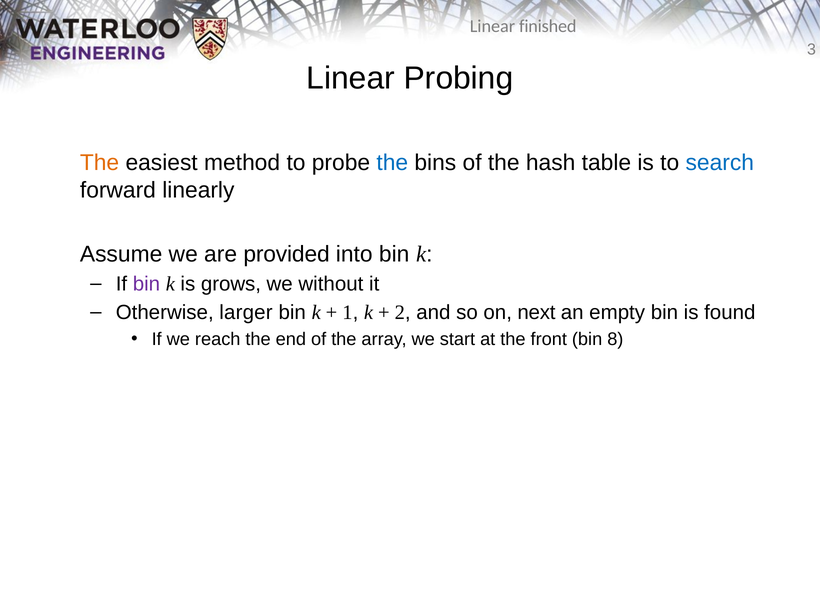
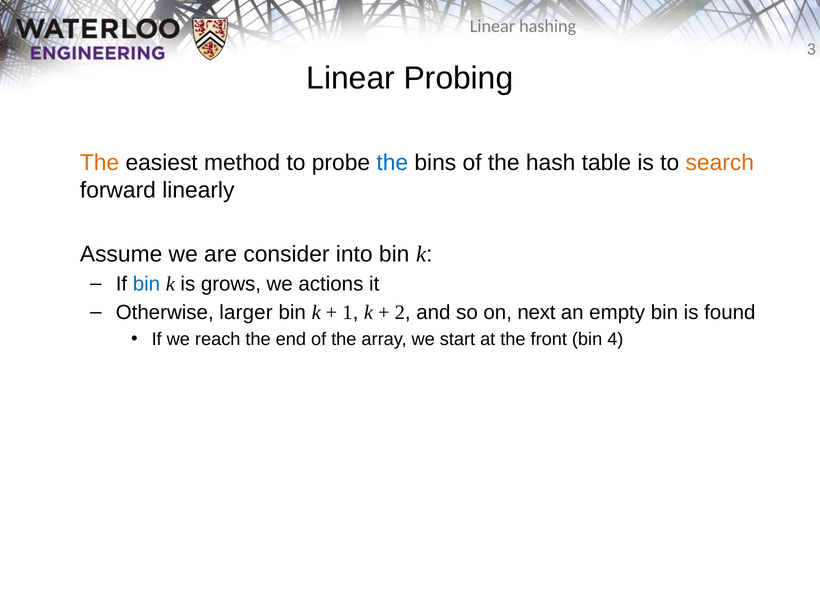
finished: finished -> hashing
search colour: blue -> orange
provided: provided -> consider
bin at (147, 284) colour: purple -> blue
without: without -> actions
8: 8 -> 4
